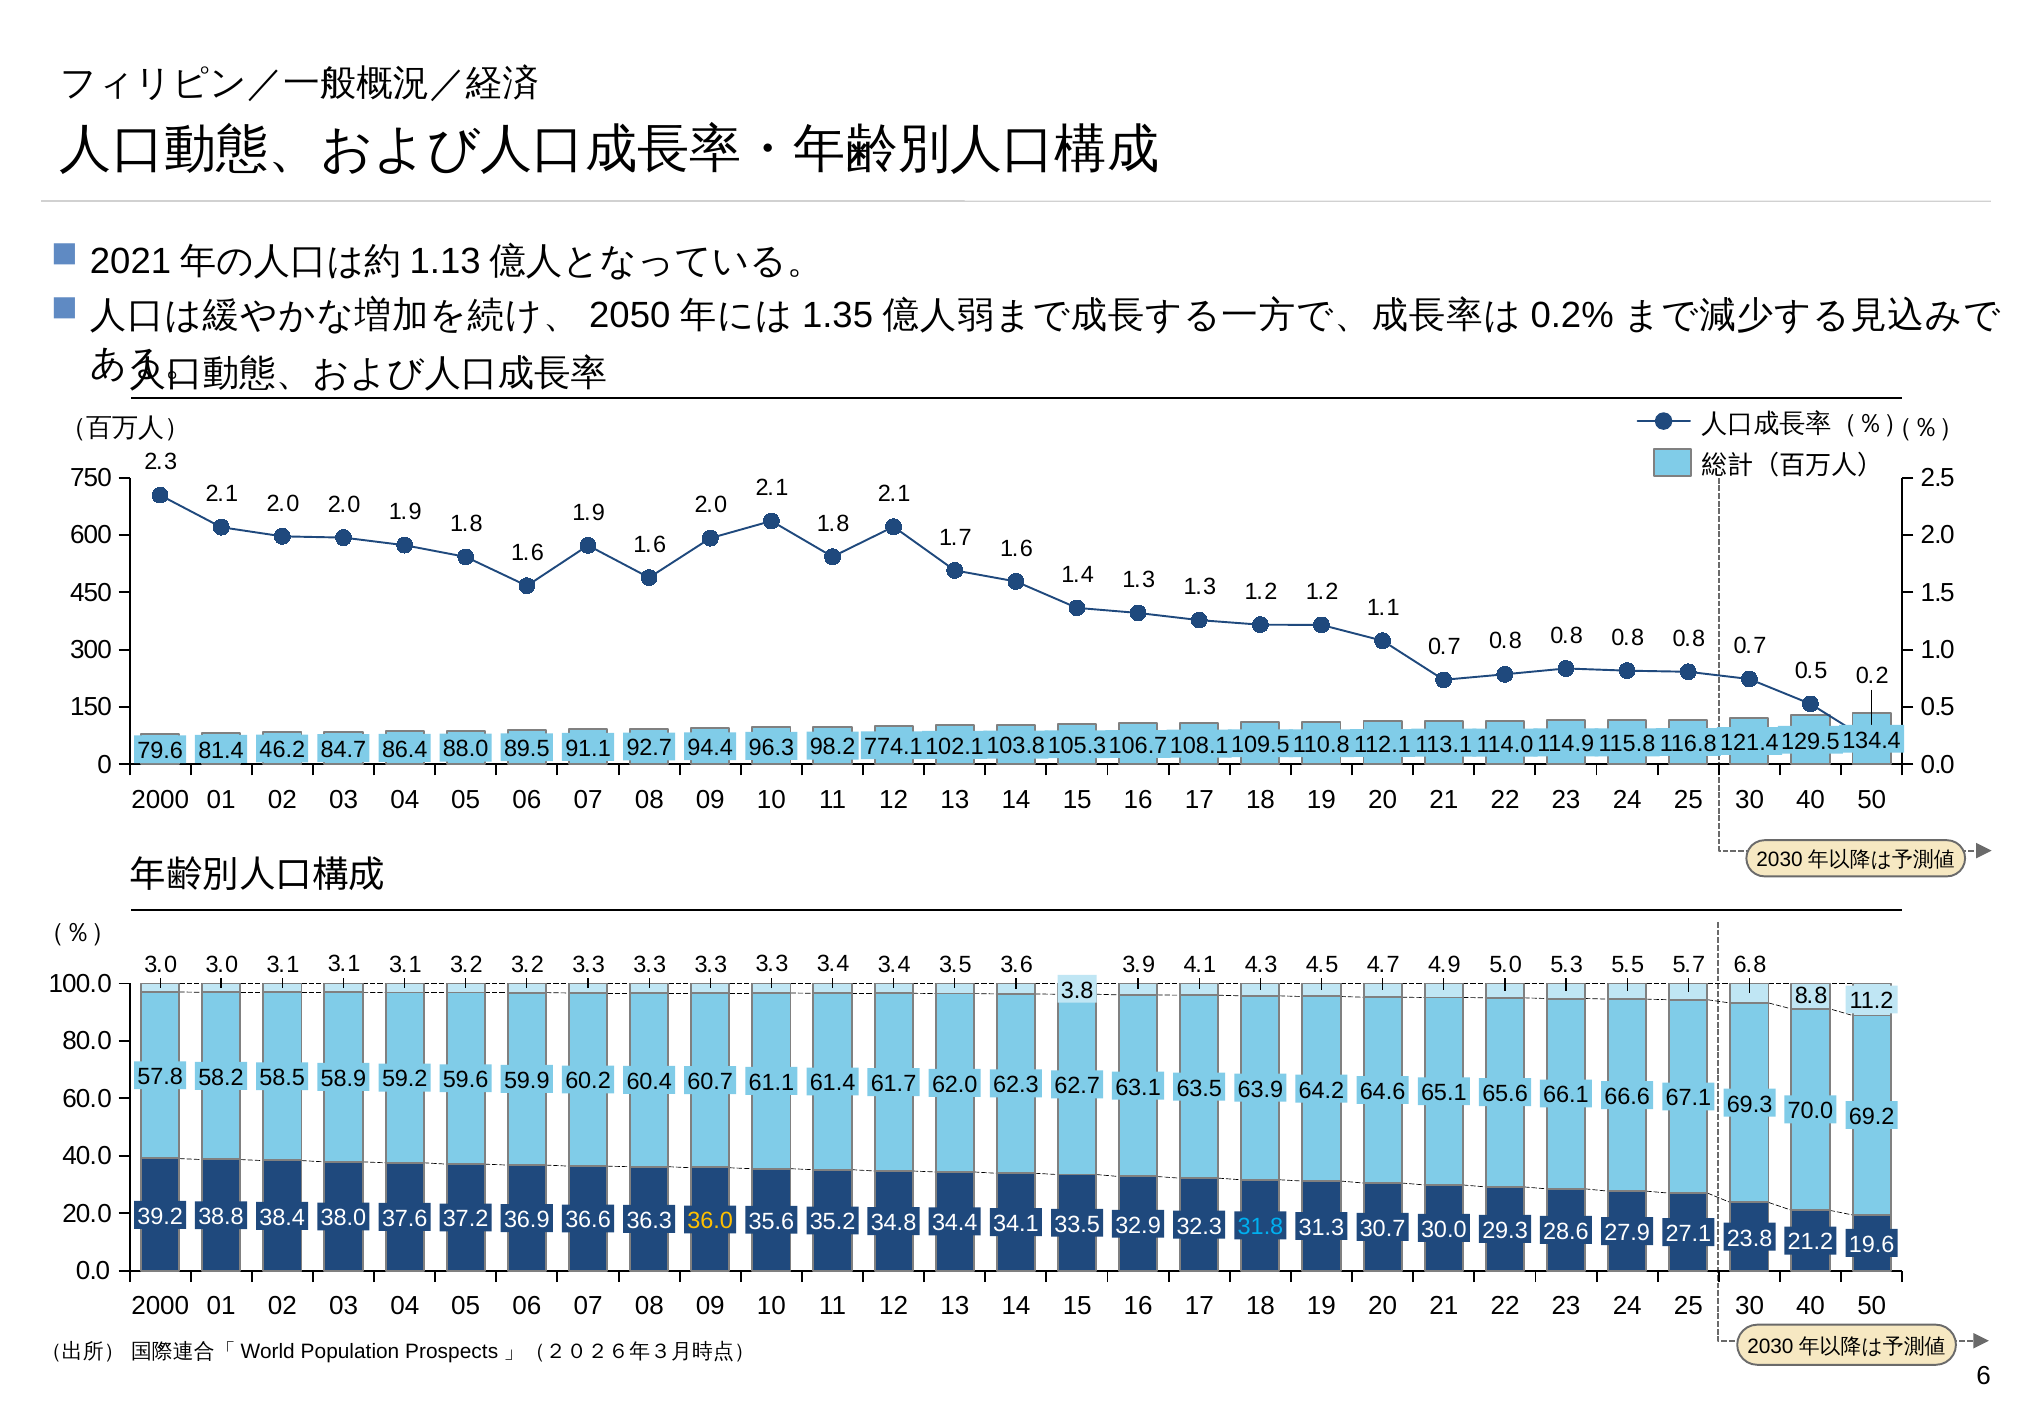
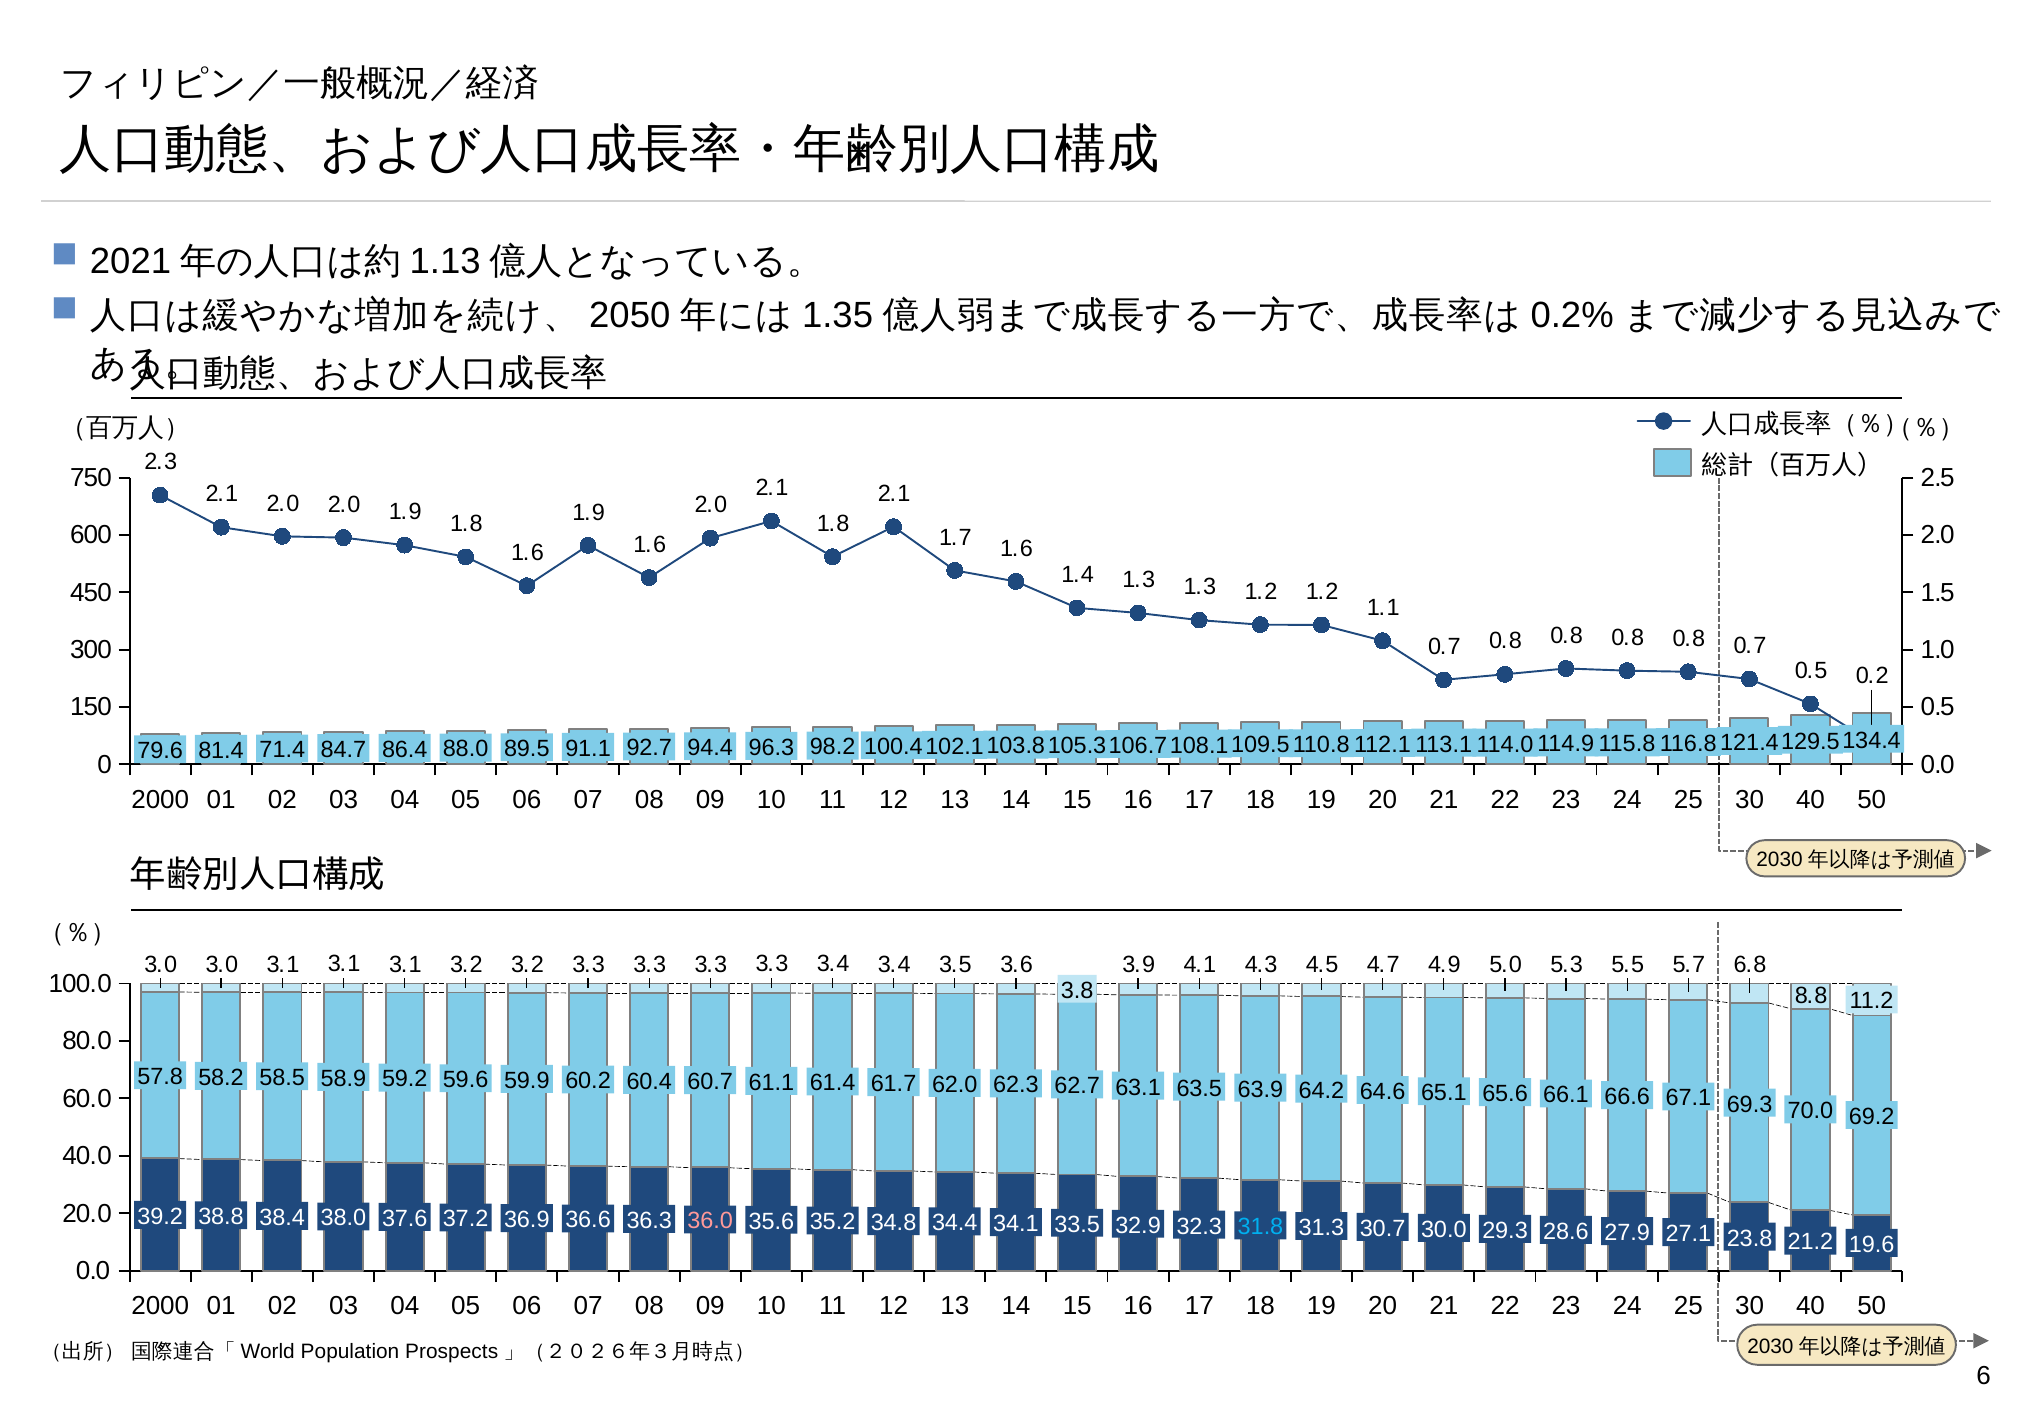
774.1: 774.1 -> 100.4
46.2: 46.2 -> 71.4
36.0 colour: yellow -> pink
